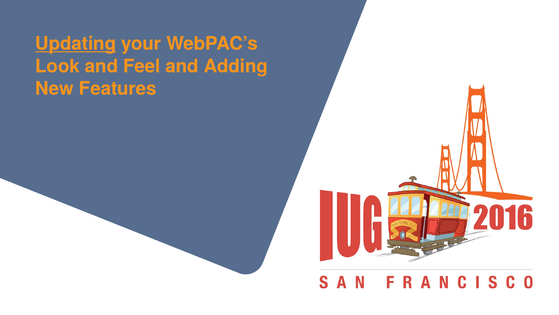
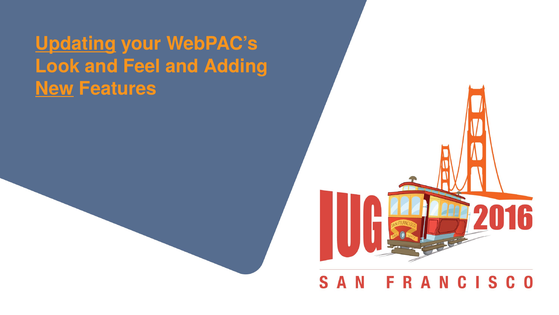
New underline: none -> present
